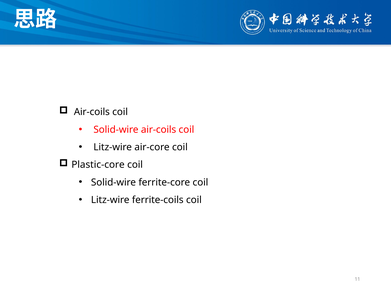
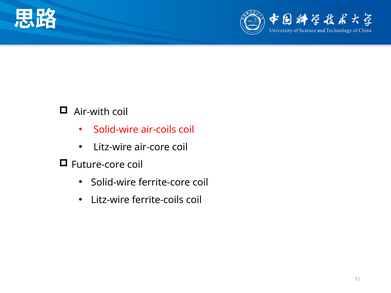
Air-coils at (92, 112): Air-coils -> Air-with
Plastic-core: Plastic-core -> Future-core
